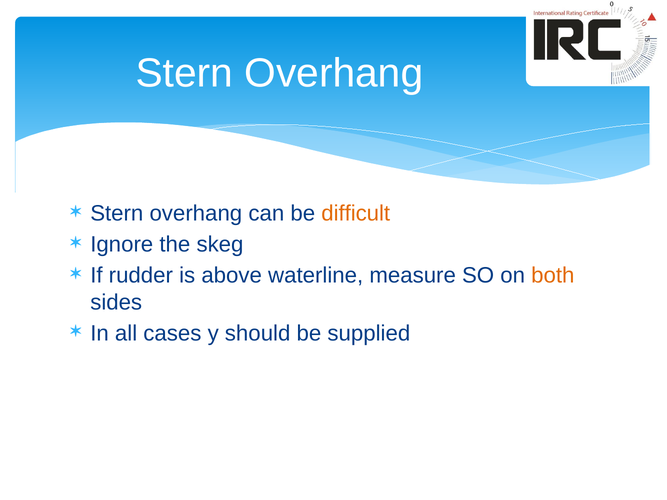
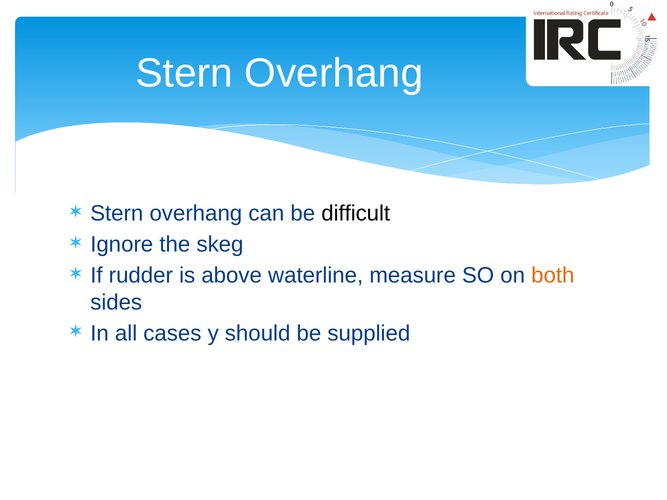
difficult colour: orange -> black
